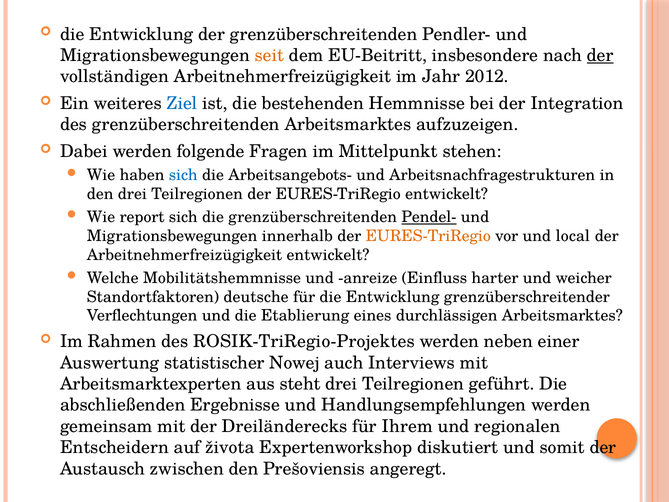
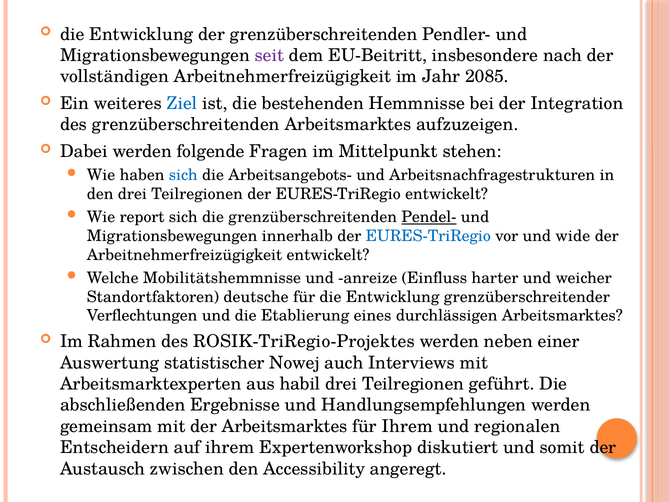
seit colour: orange -> purple
der at (600, 55) underline: present -> none
2012: 2012 -> 2085
EURES-TriRegio at (428, 236) colour: orange -> blue
local: local -> wide
steht: steht -> habil
der Dreiländerecks: Dreiländerecks -> Arbeitsmarktes
auf života: života -> ihrem
Prešoviensis: Prešoviensis -> Accessibility
